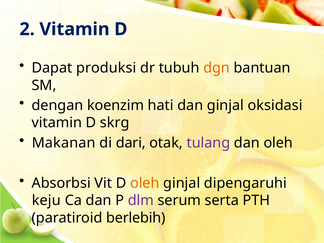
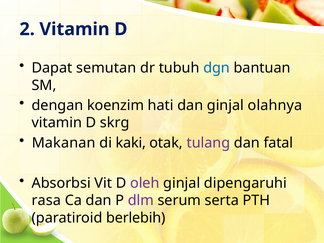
produksi: produksi -> semutan
dgn colour: orange -> blue
oksidasi: oksidasi -> olahnya
dari: dari -> kaki
dan oleh: oleh -> fatal
oleh at (145, 183) colour: orange -> purple
keju: keju -> rasa
